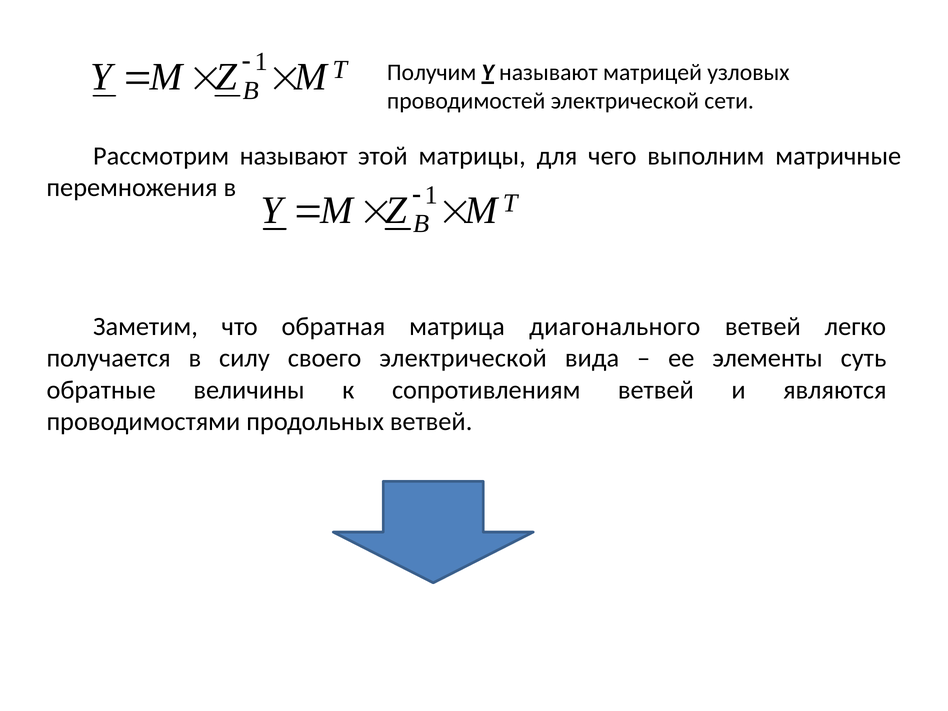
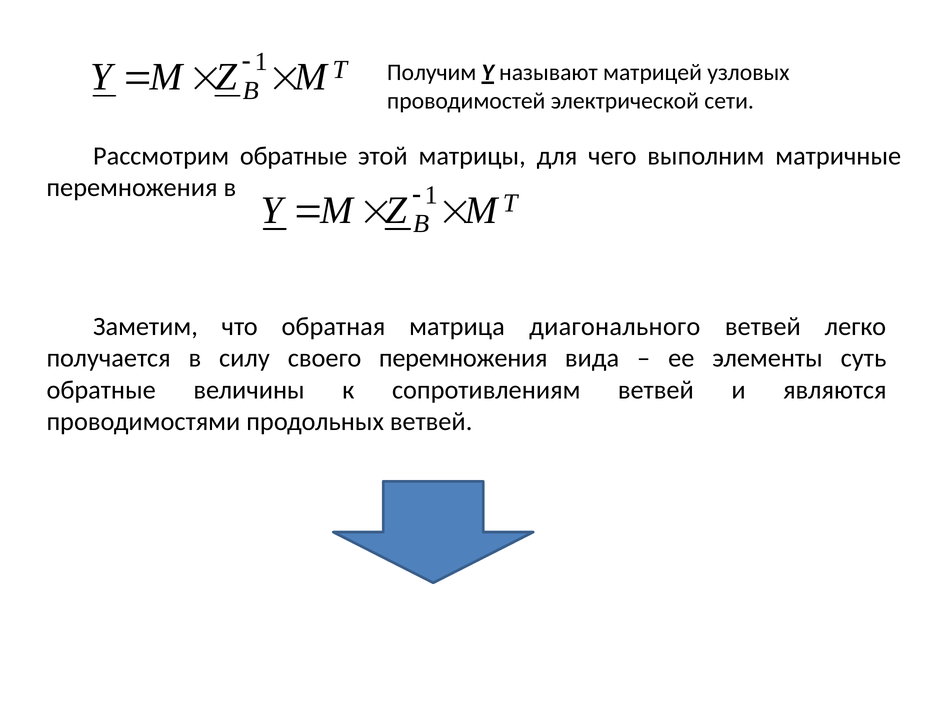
Рассмотрим называют: называют -> обратные
своего электрической: электрической -> перемножения
